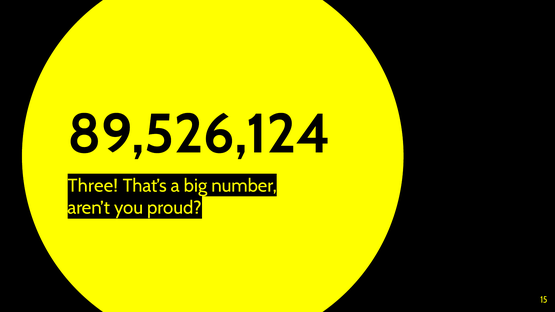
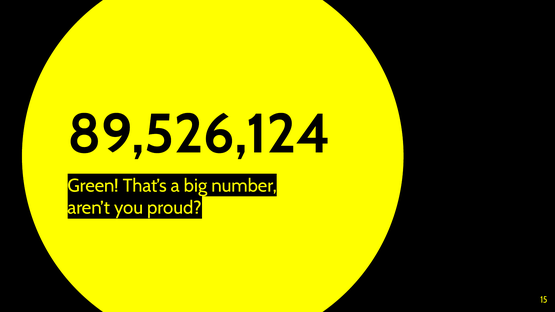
Three: Three -> Green
